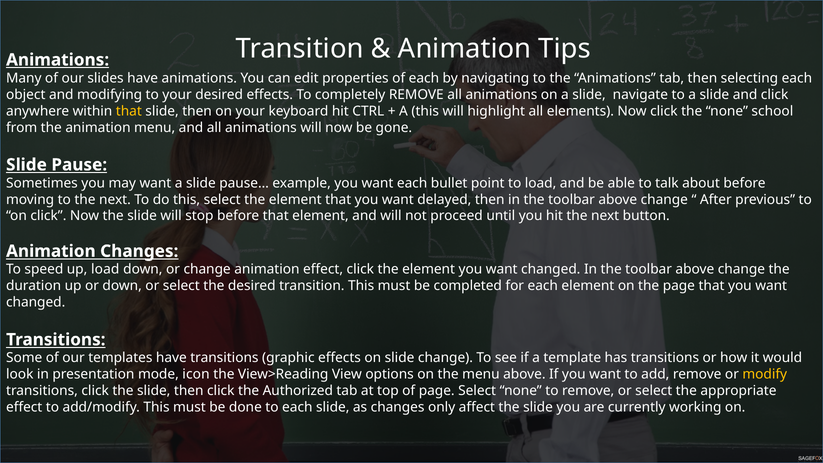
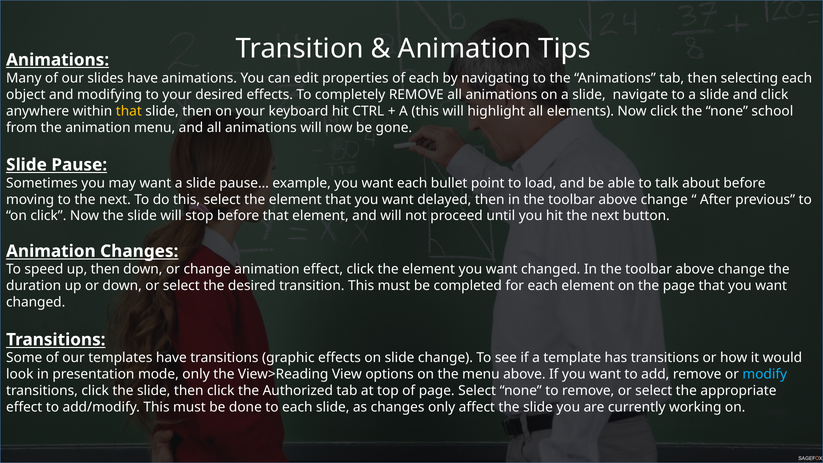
up load: load -> then
mode icon: icon -> only
modify colour: yellow -> light blue
